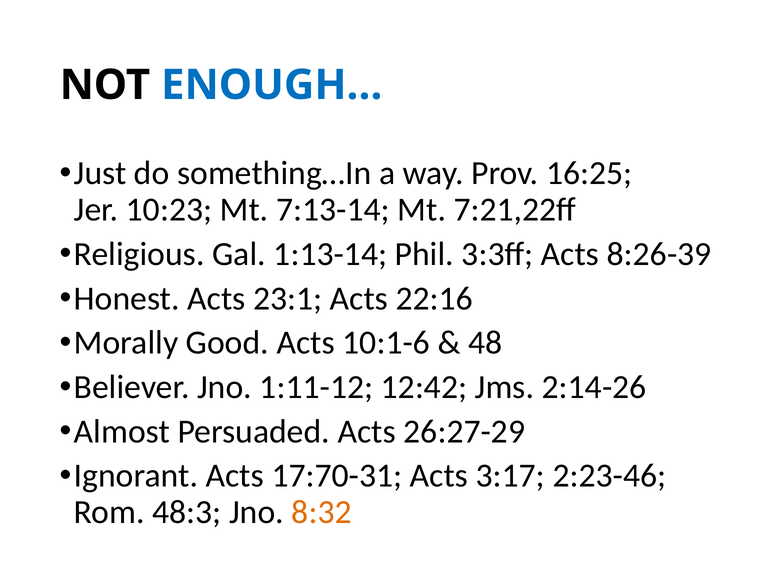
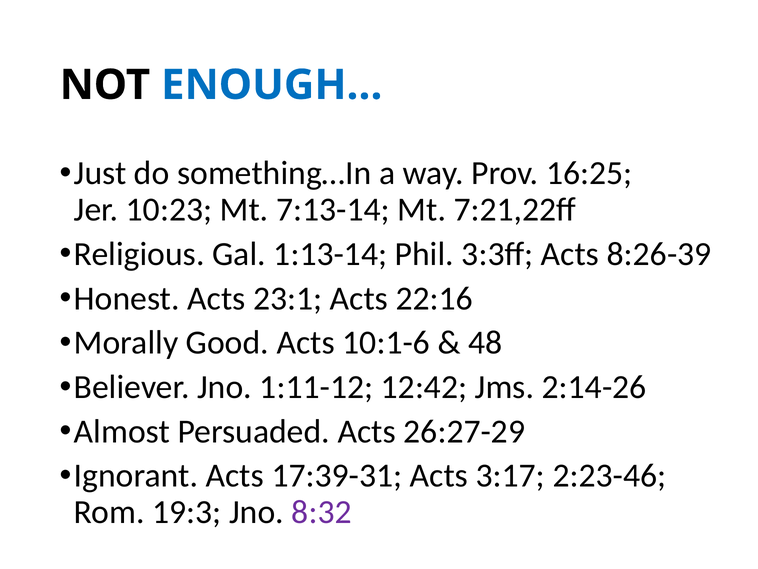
17:70-31: 17:70-31 -> 17:39-31
48:3: 48:3 -> 19:3
8:32 colour: orange -> purple
